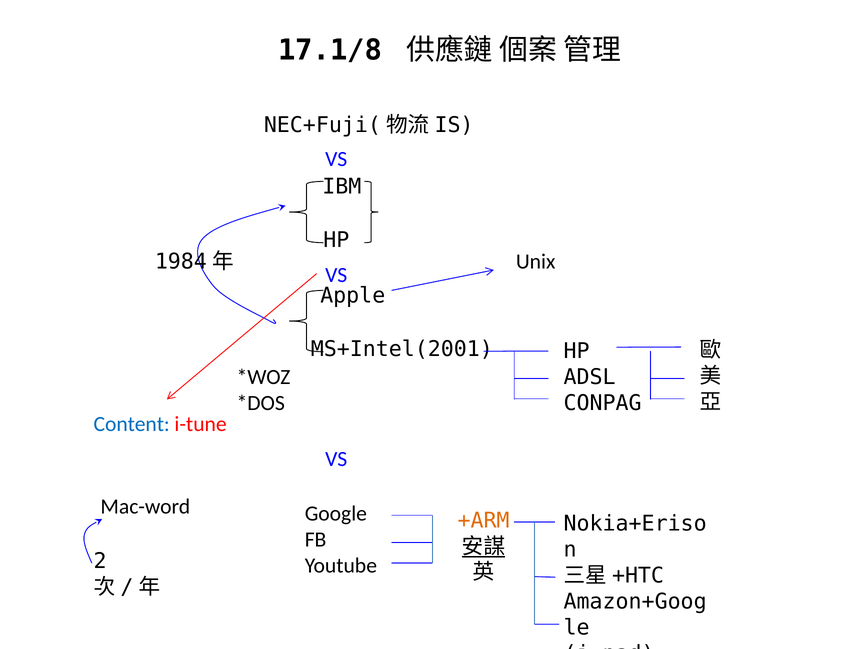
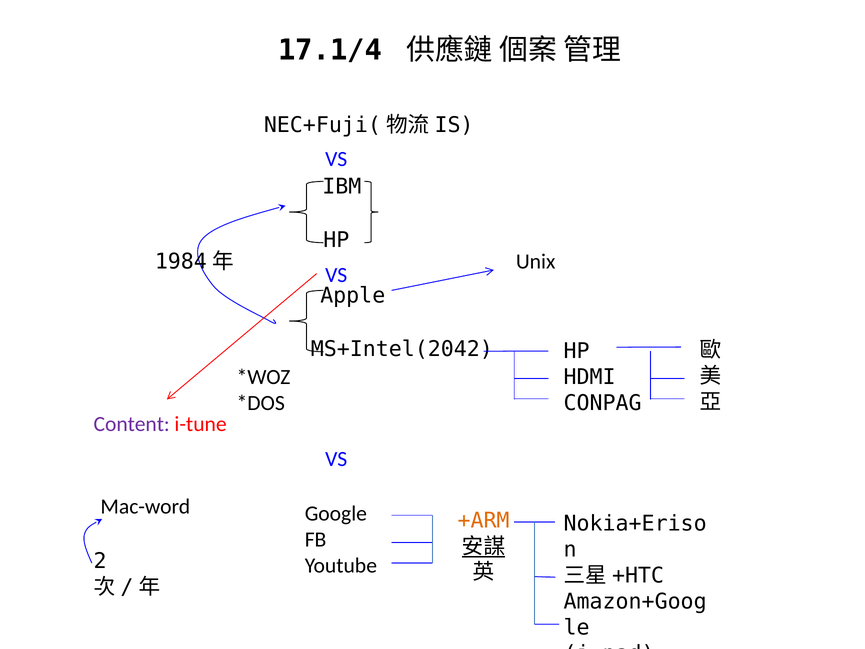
17.1/8: 17.1/8 -> 17.1/4
MS+Intel(2001: MS+Intel(2001 -> MS+Intel(2042
ADSL: ADSL -> HDMI
Content colour: blue -> purple
